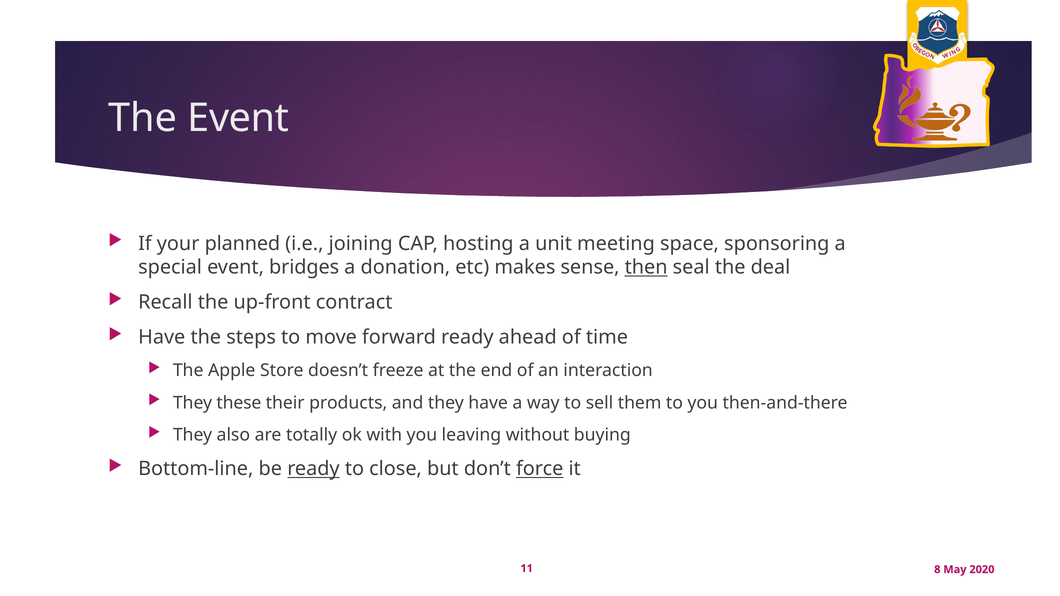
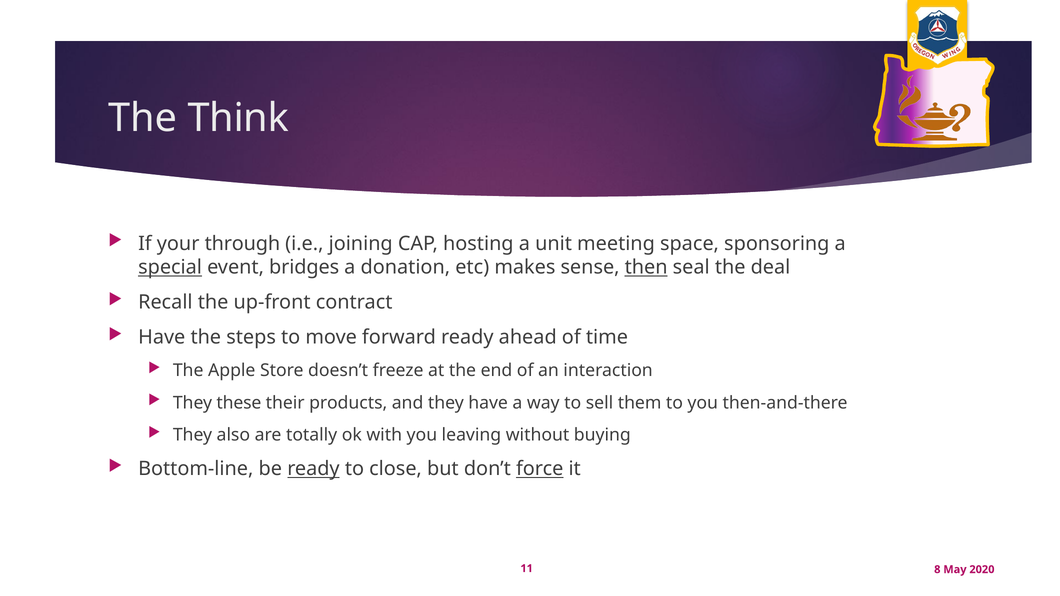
The Event: Event -> Think
planned: planned -> through
special underline: none -> present
